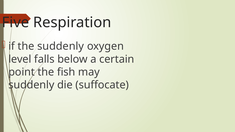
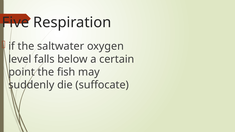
the suddenly: suddenly -> saltwater
